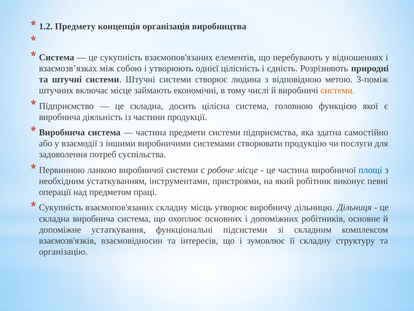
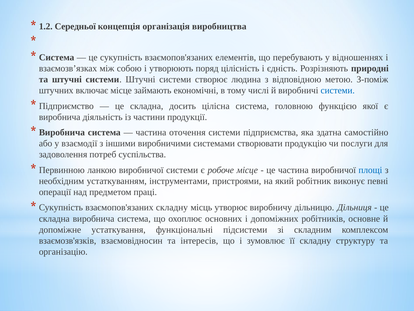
Предмету: Предмету -> Середньої
однієї: однієї -> поряд
системи at (338, 90) colour: orange -> blue
предмети: предмети -> оточення
